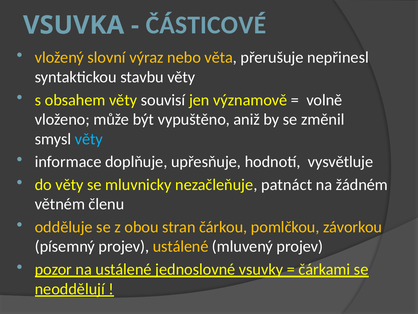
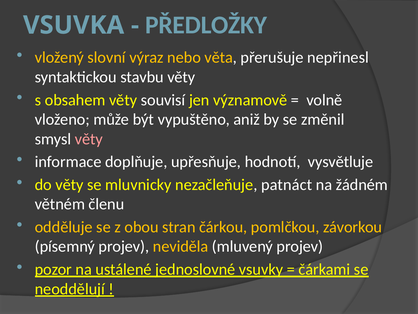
ČÁSTICOVÉ: ČÁSTICOVÉ -> PŘEDLOŽKY
věty at (89, 139) colour: light blue -> pink
projev ustálené: ustálené -> neviděla
